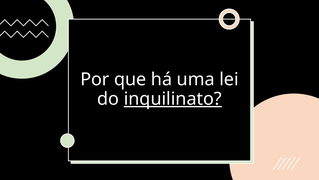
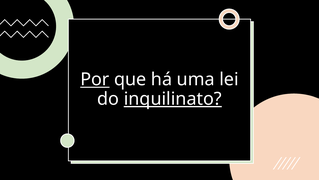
Por underline: none -> present
